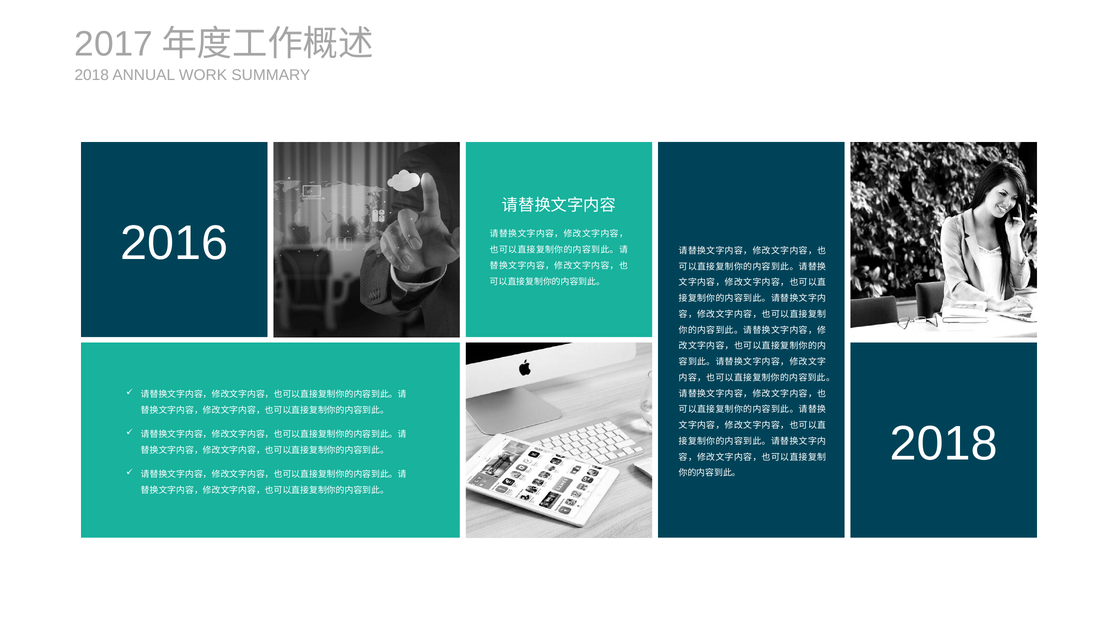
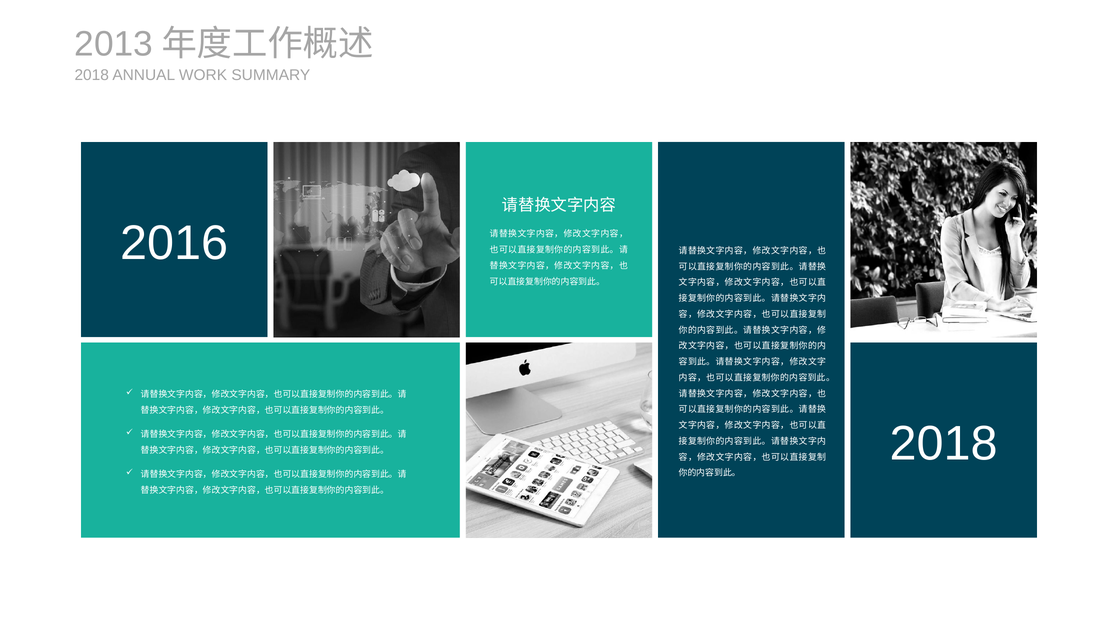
2017: 2017 -> 2013
